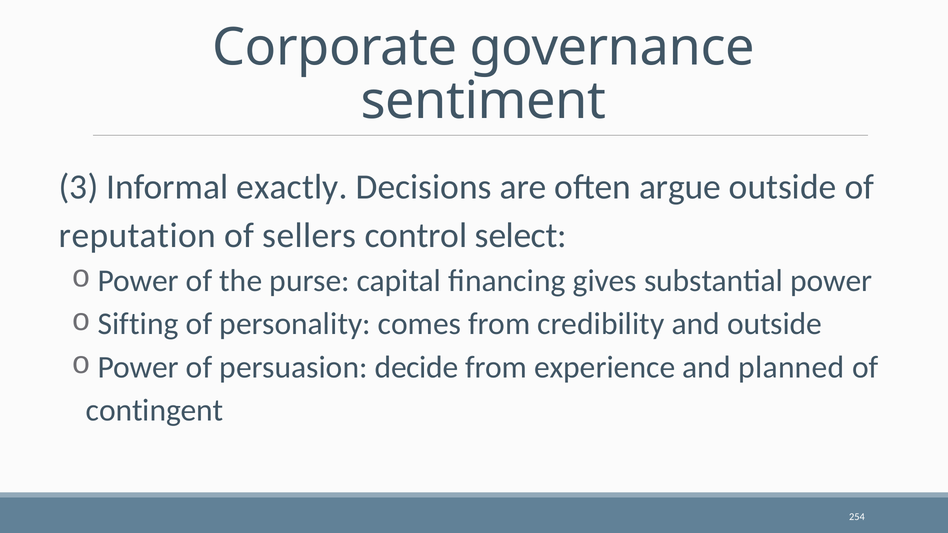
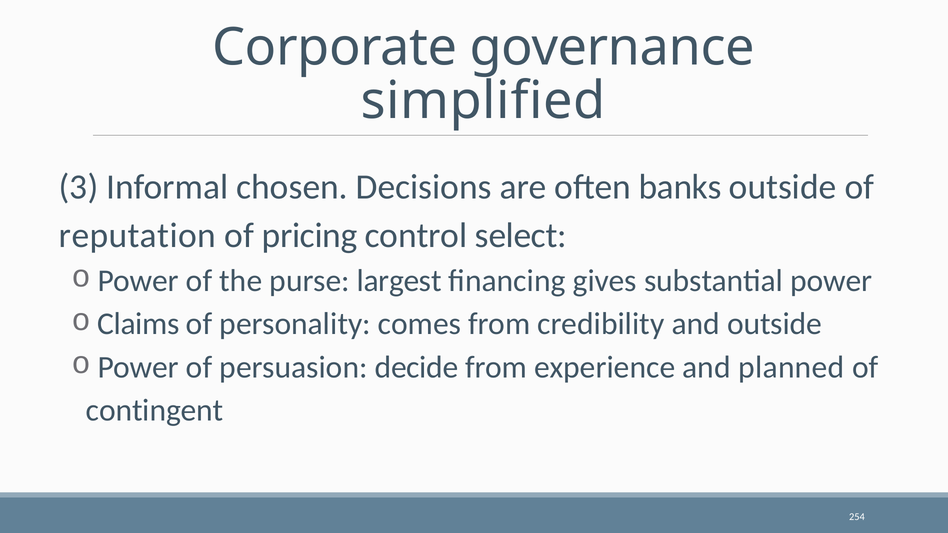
sentiment: sentiment -> simplified
exactly: exactly -> chosen
argue: argue -> banks
sellers: sellers -> pricing
capital: capital -> largest
Sifting: Sifting -> Claims
